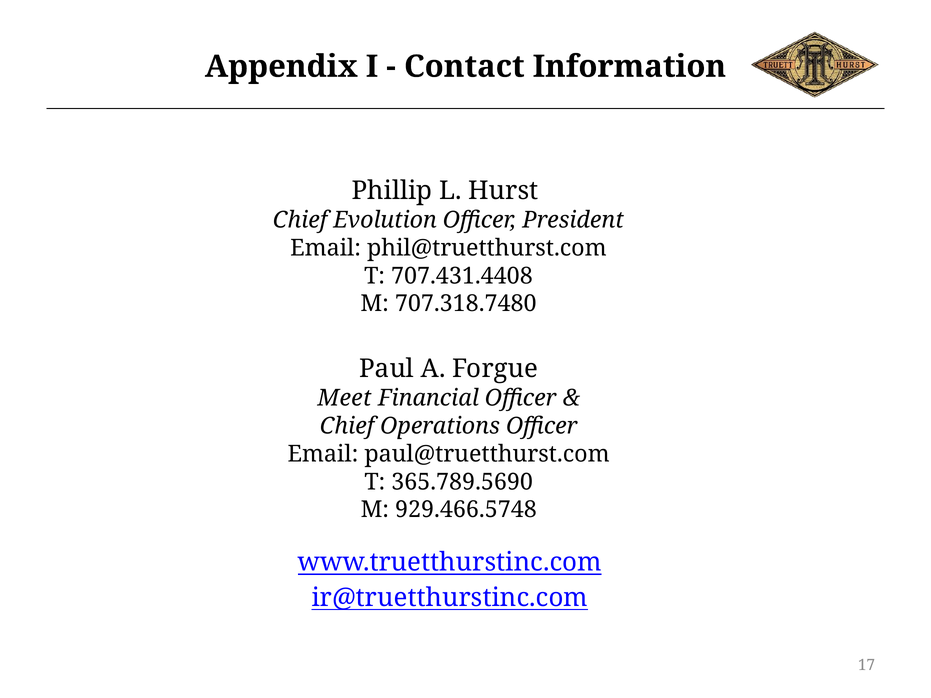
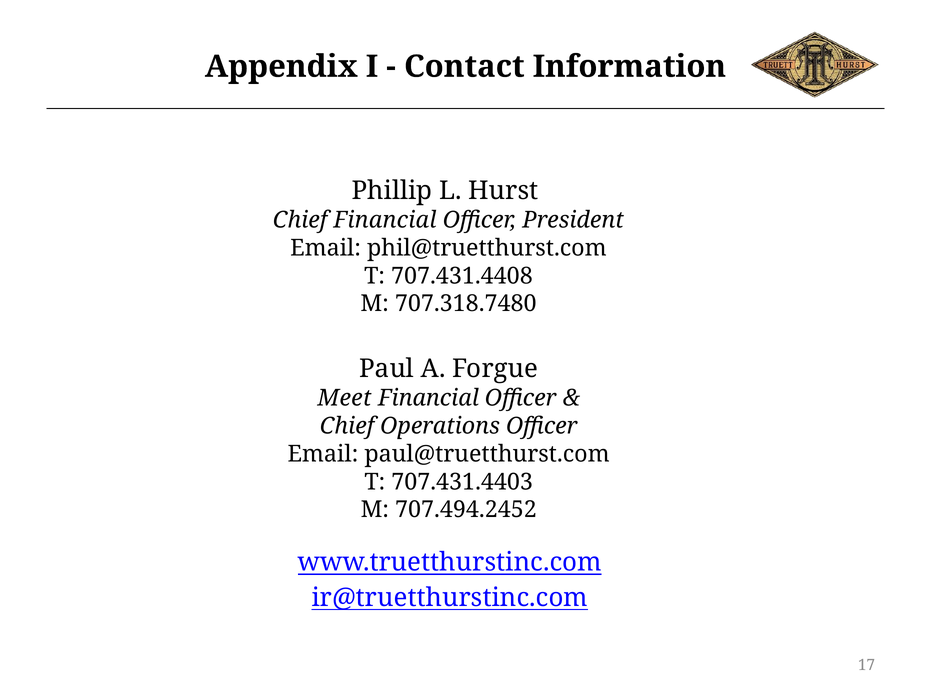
Chief Evolution: Evolution -> Financial
365.789.5690: 365.789.5690 -> 707.431.4403
929.466.5748: 929.466.5748 -> 707.494.2452
